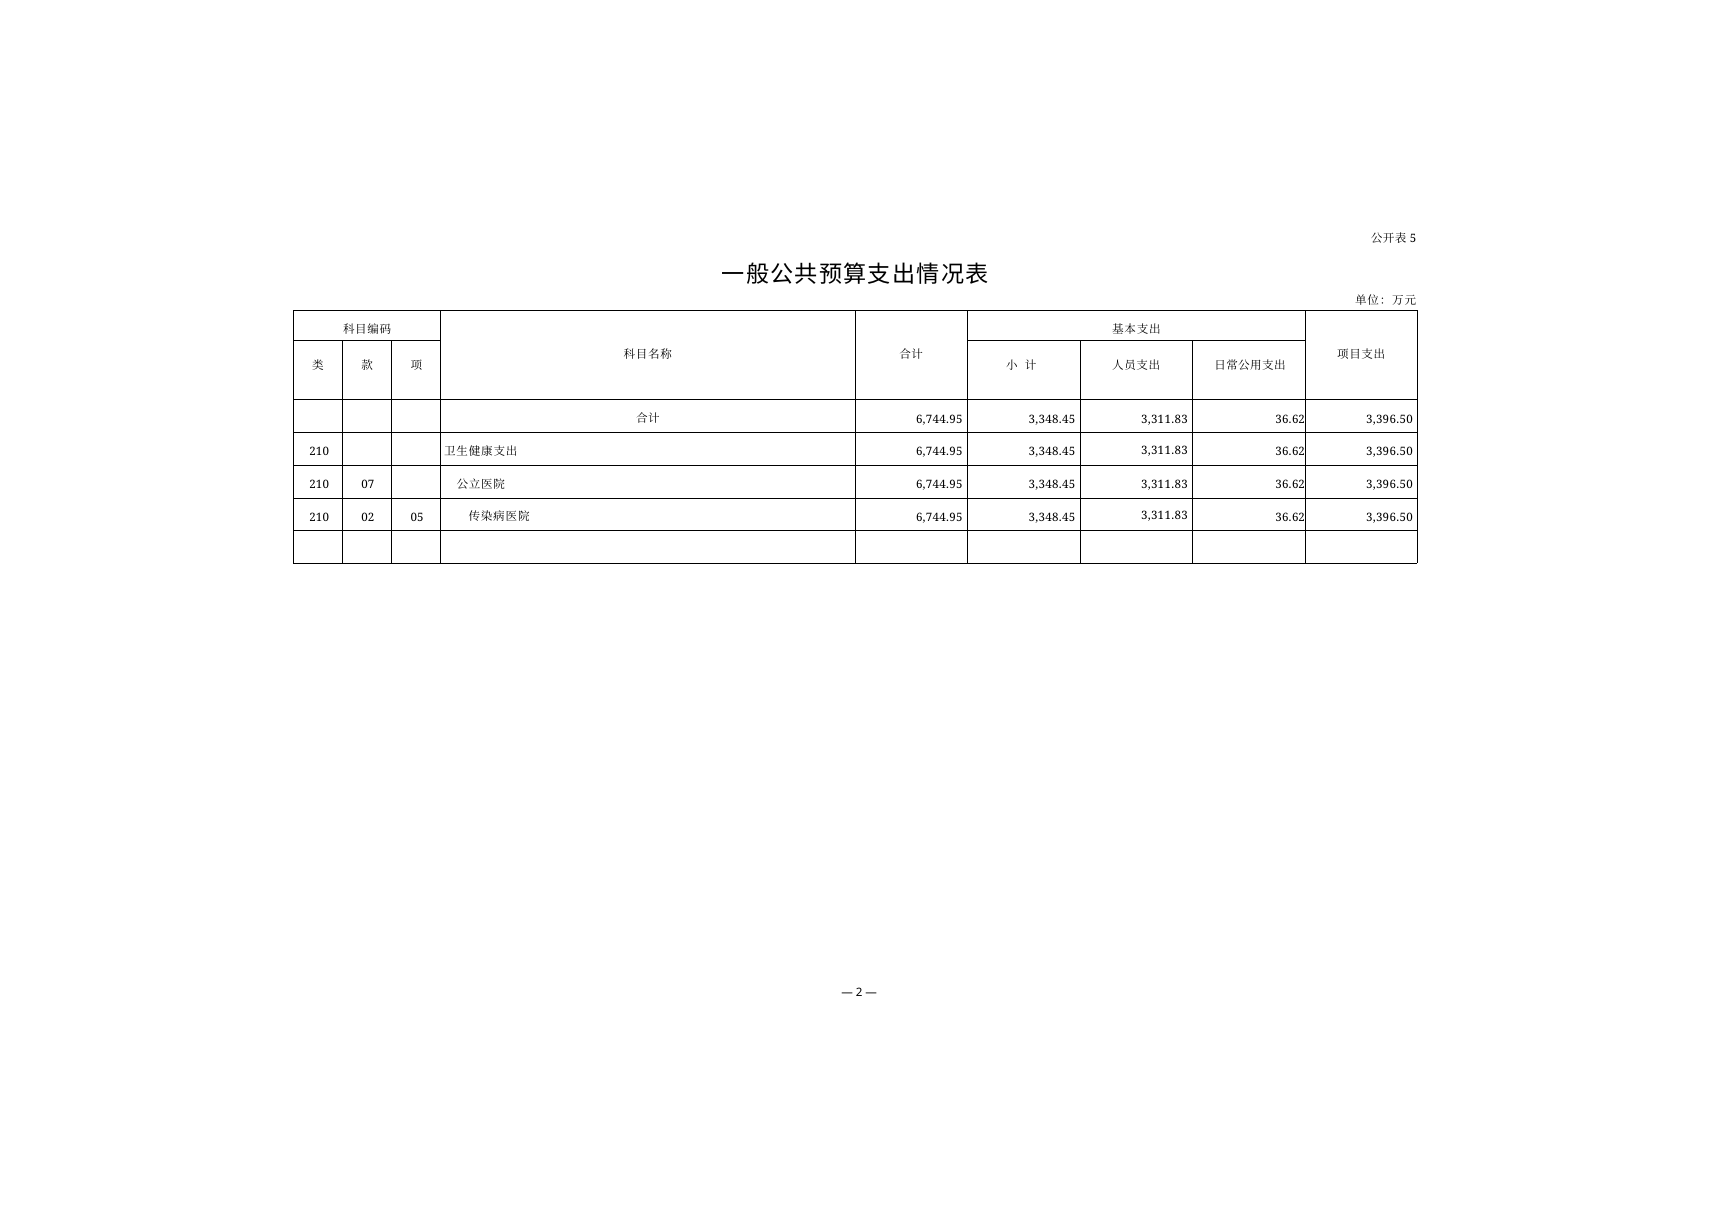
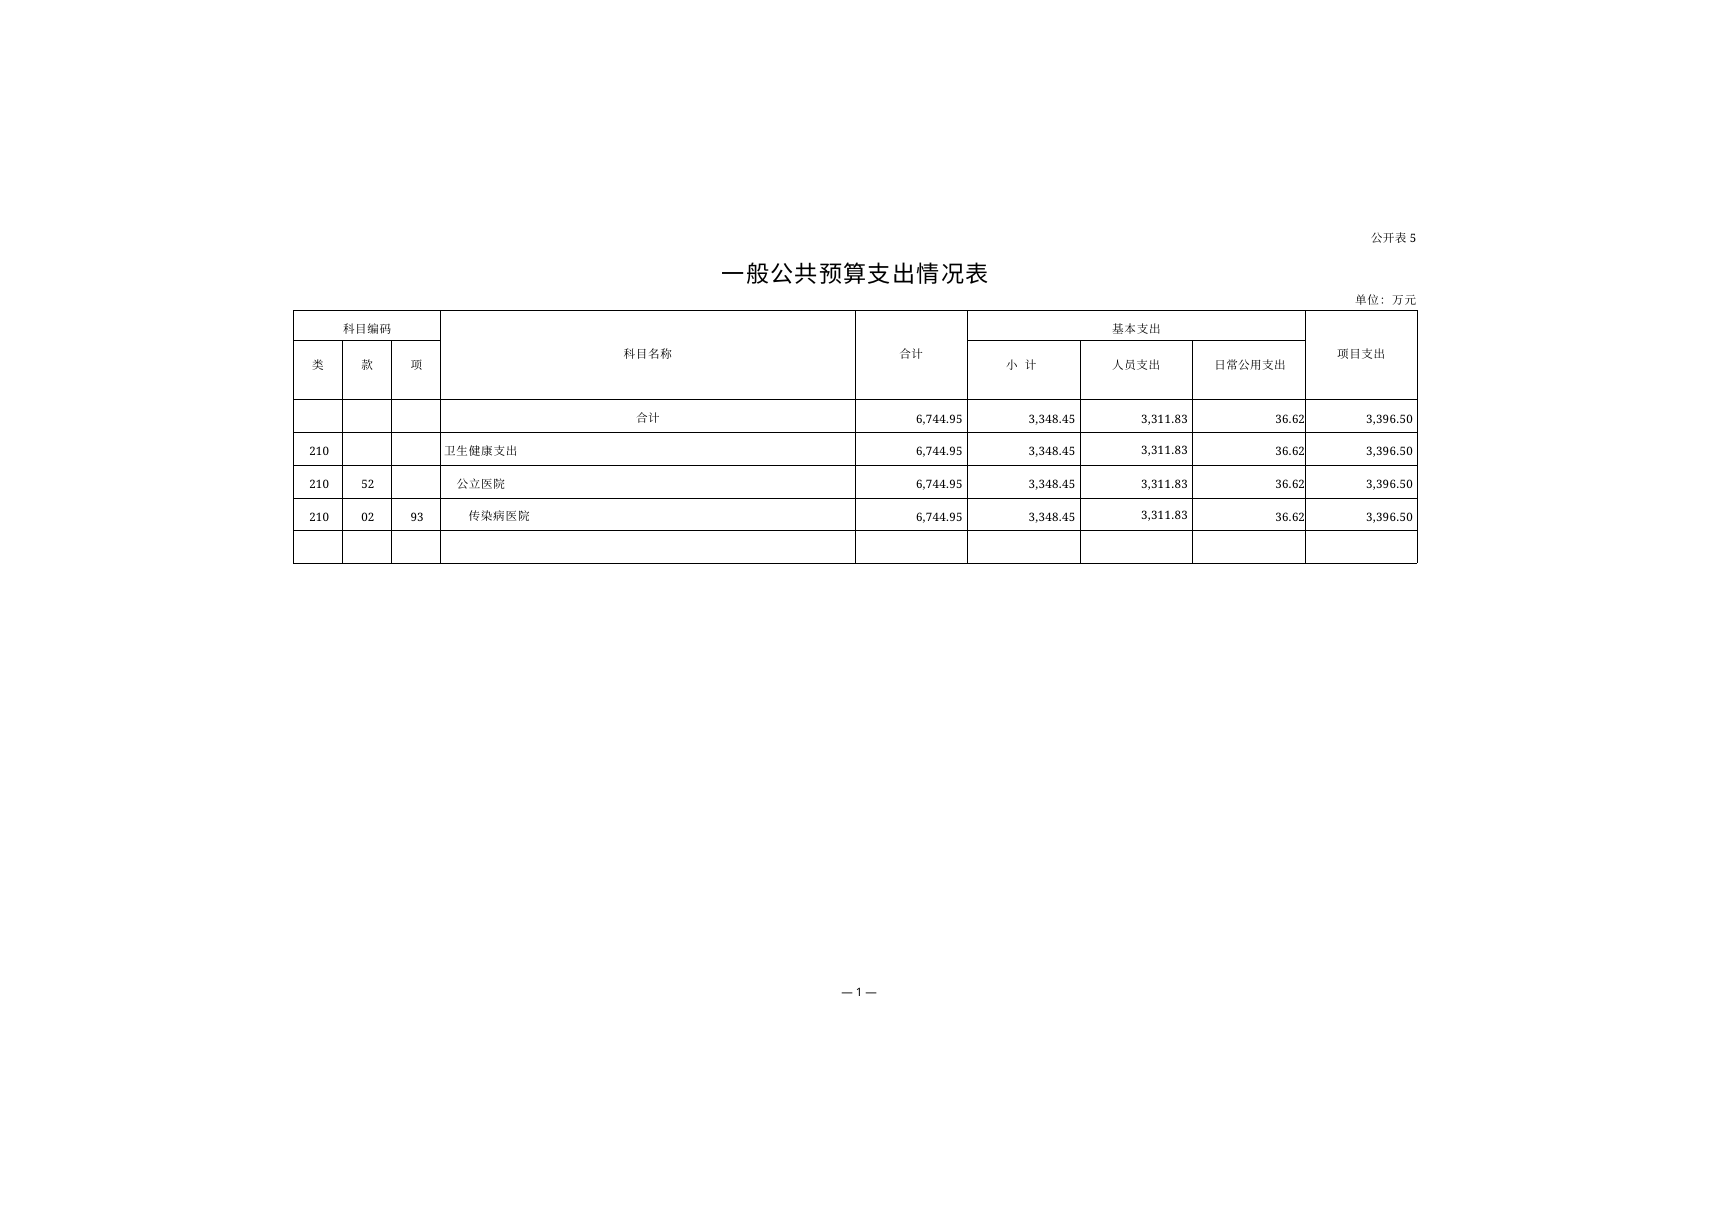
07: 07 -> 52
05: 05 -> 93
2: 2 -> 1
